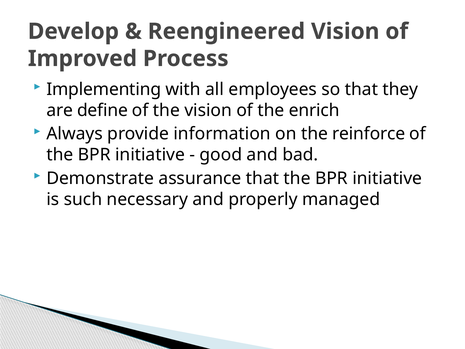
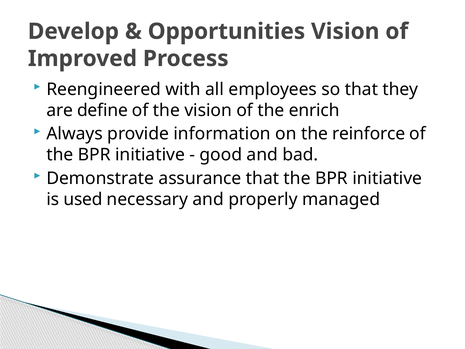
Reengineered: Reengineered -> Opportunities
Implementing: Implementing -> Reengineered
such: such -> used
